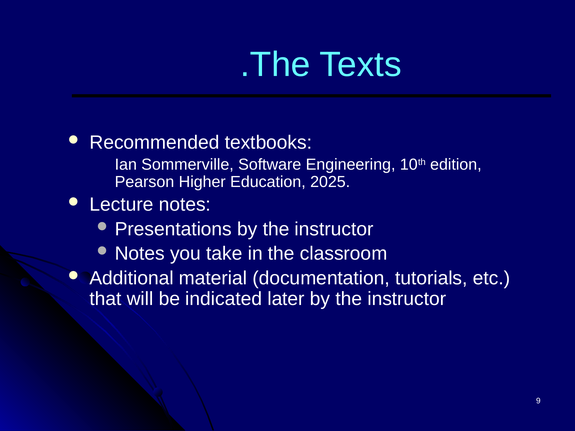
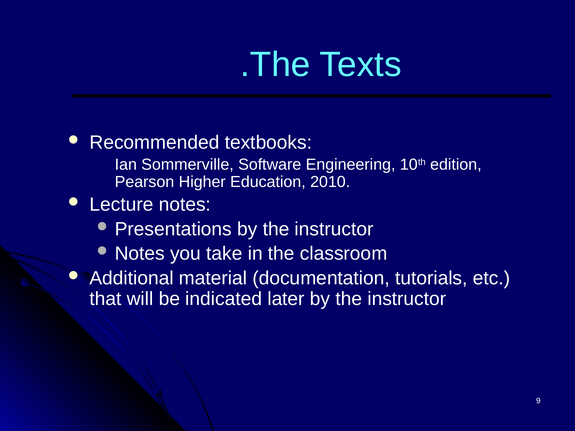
2025: 2025 -> 2010
